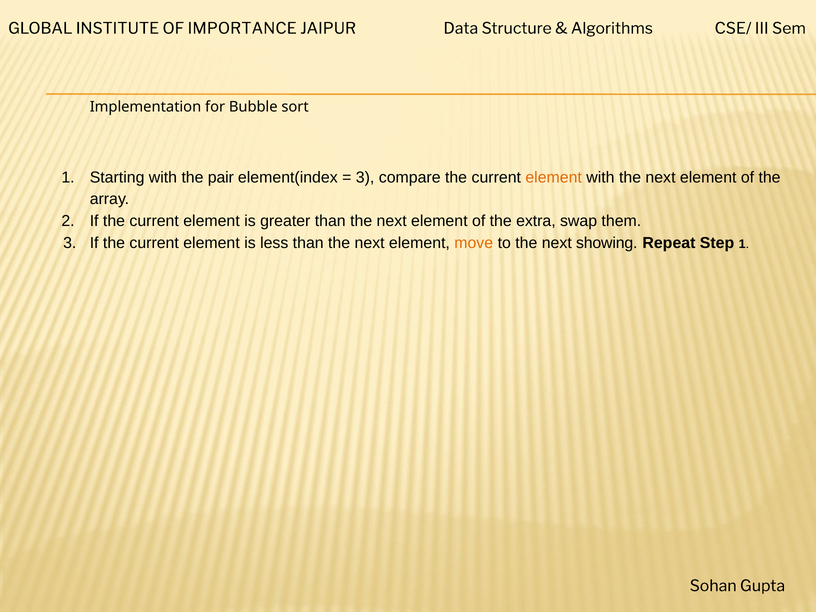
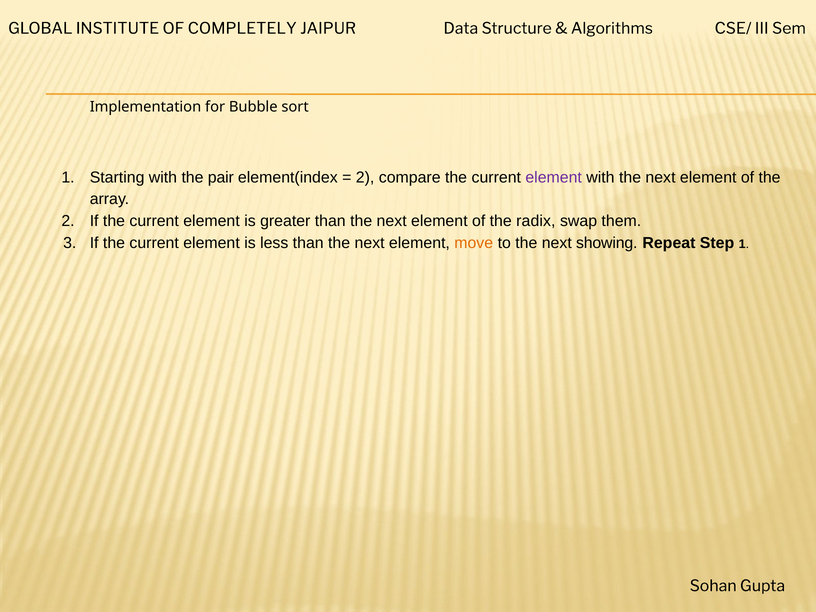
IMPORTANCE: IMPORTANCE -> COMPLETELY
3 at (365, 177): 3 -> 2
element at (554, 177) colour: orange -> purple
extra: extra -> radix
